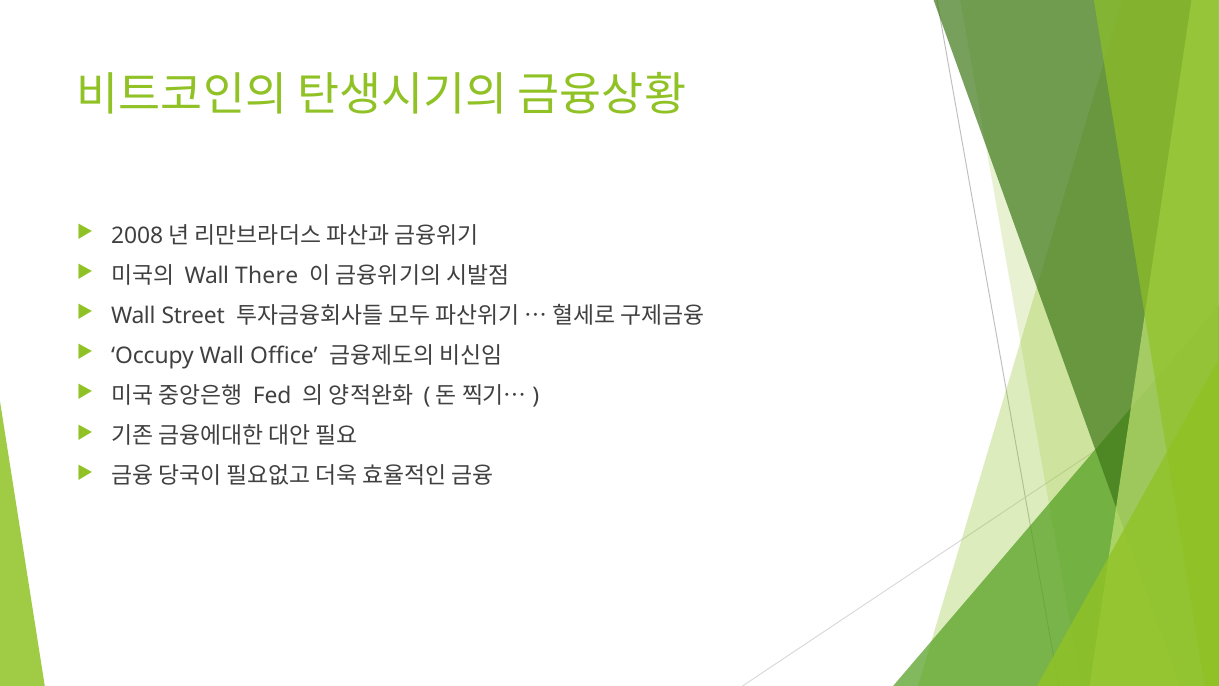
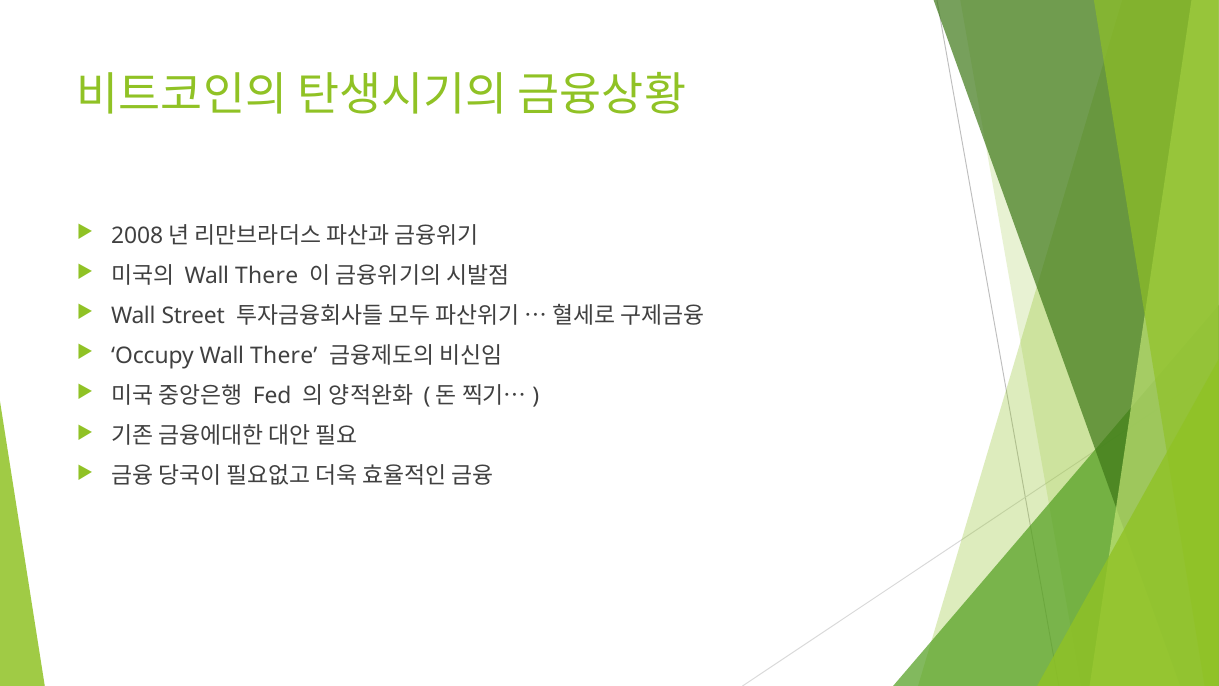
Occupy Wall Office: Office -> There
